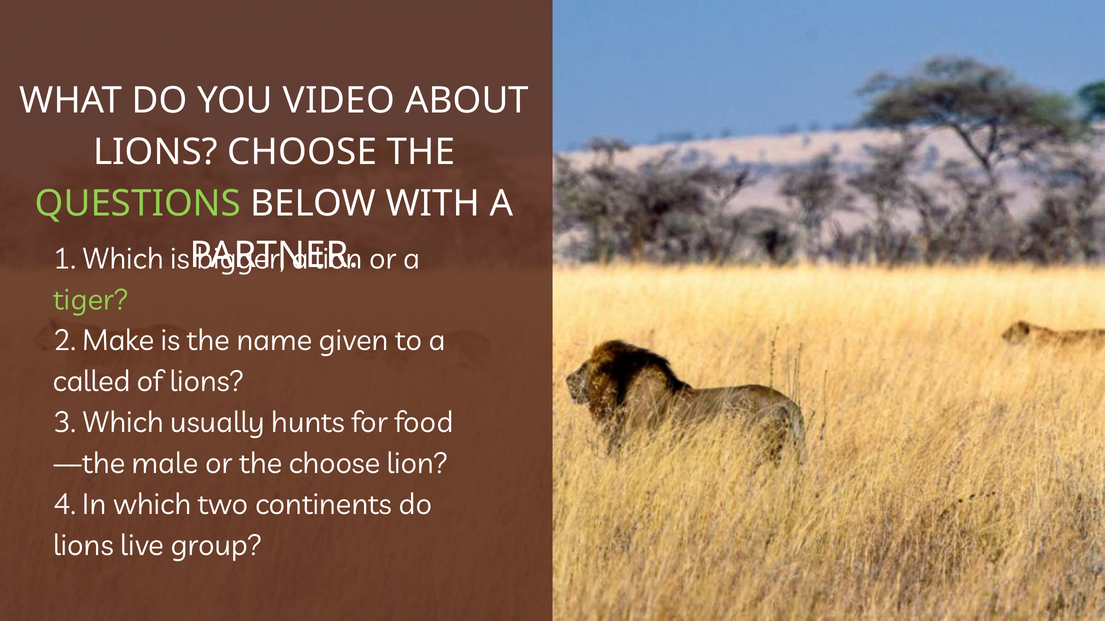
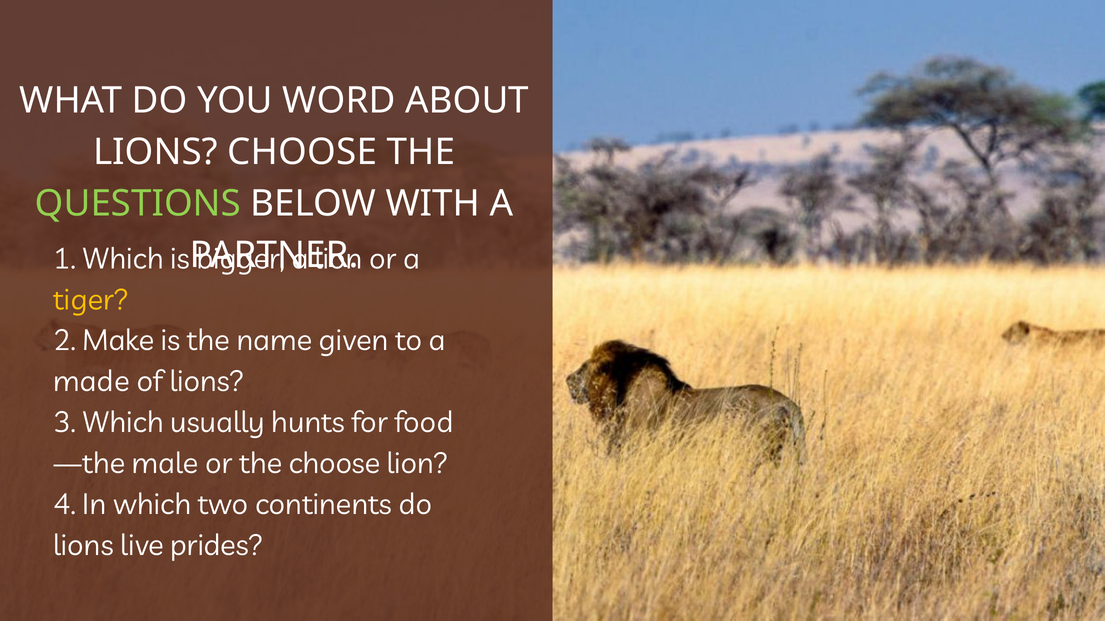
VIDEO: VIDEO -> WORD
tiger colour: light green -> yellow
called: called -> made
group: group -> prides
